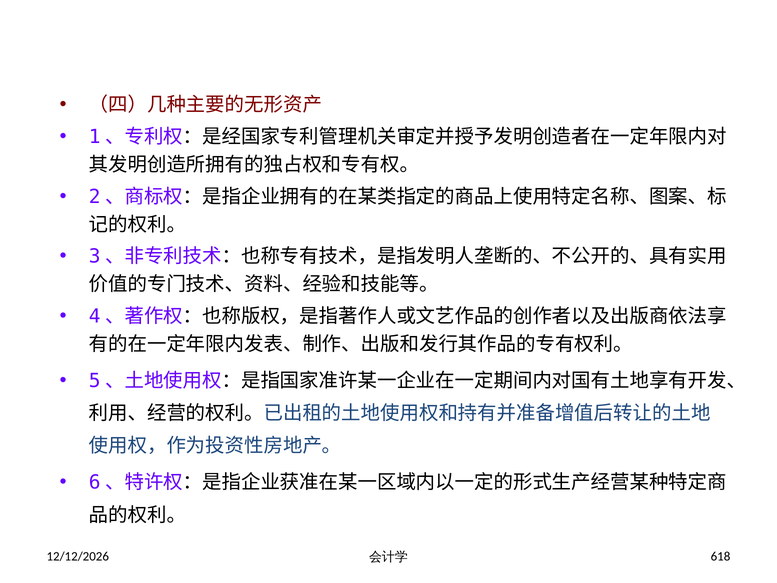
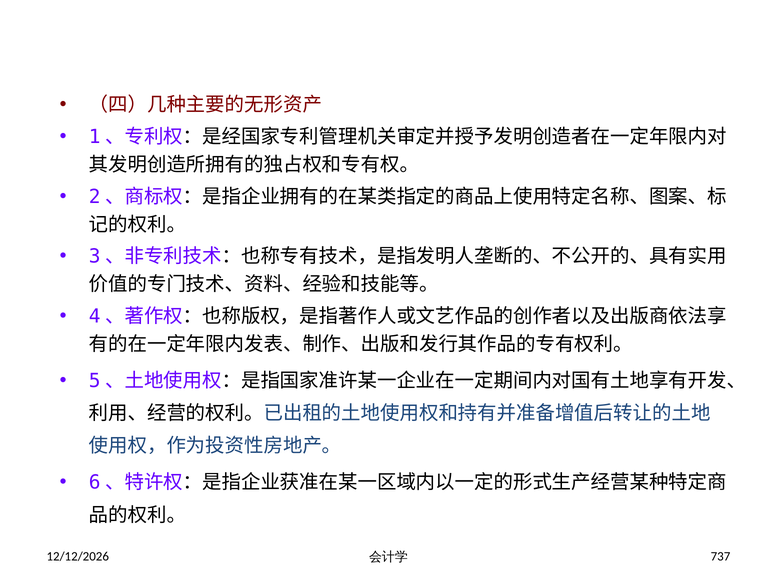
618: 618 -> 737
